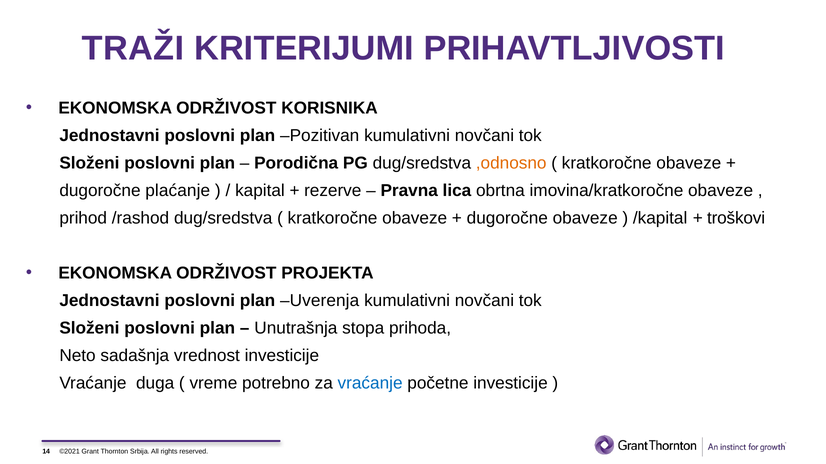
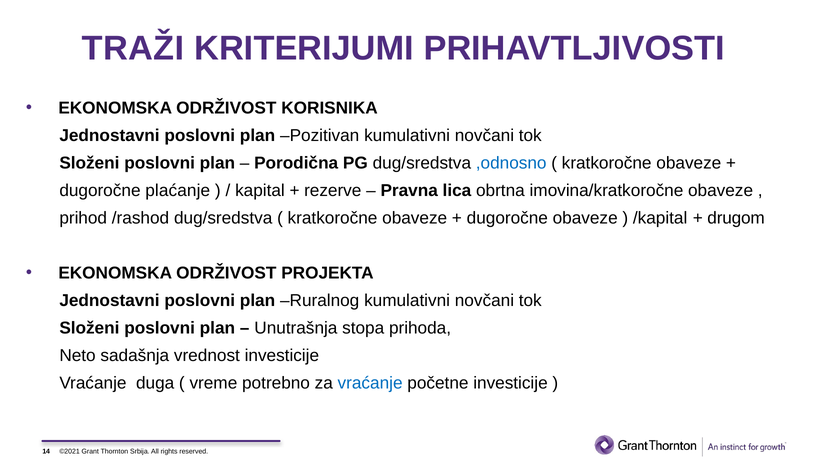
,odnosno colour: orange -> blue
troškovi: troškovi -> drugom
Uverenja: Uverenja -> Ruralnog
